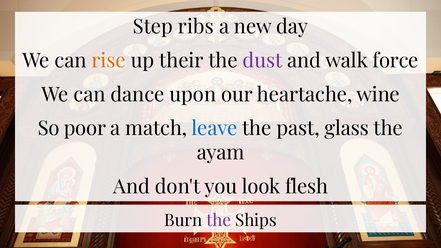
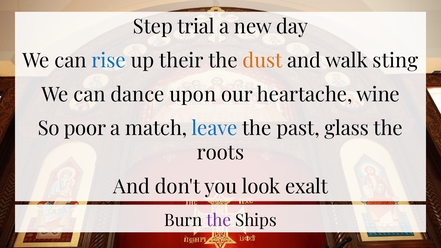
ribs: ribs -> trial
rise colour: orange -> blue
dust colour: purple -> orange
force: force -> sting
ayam: ayam -> roots
flesh: flesh -> exalt
